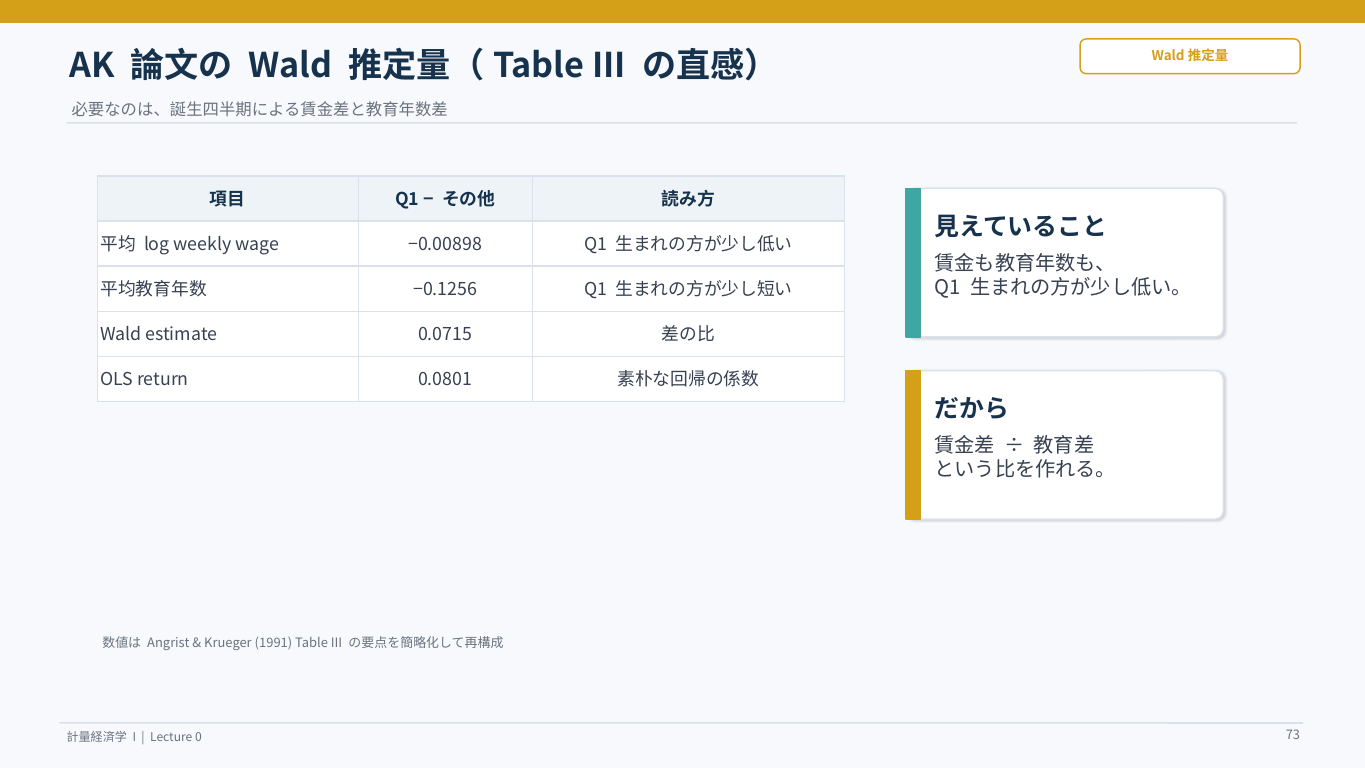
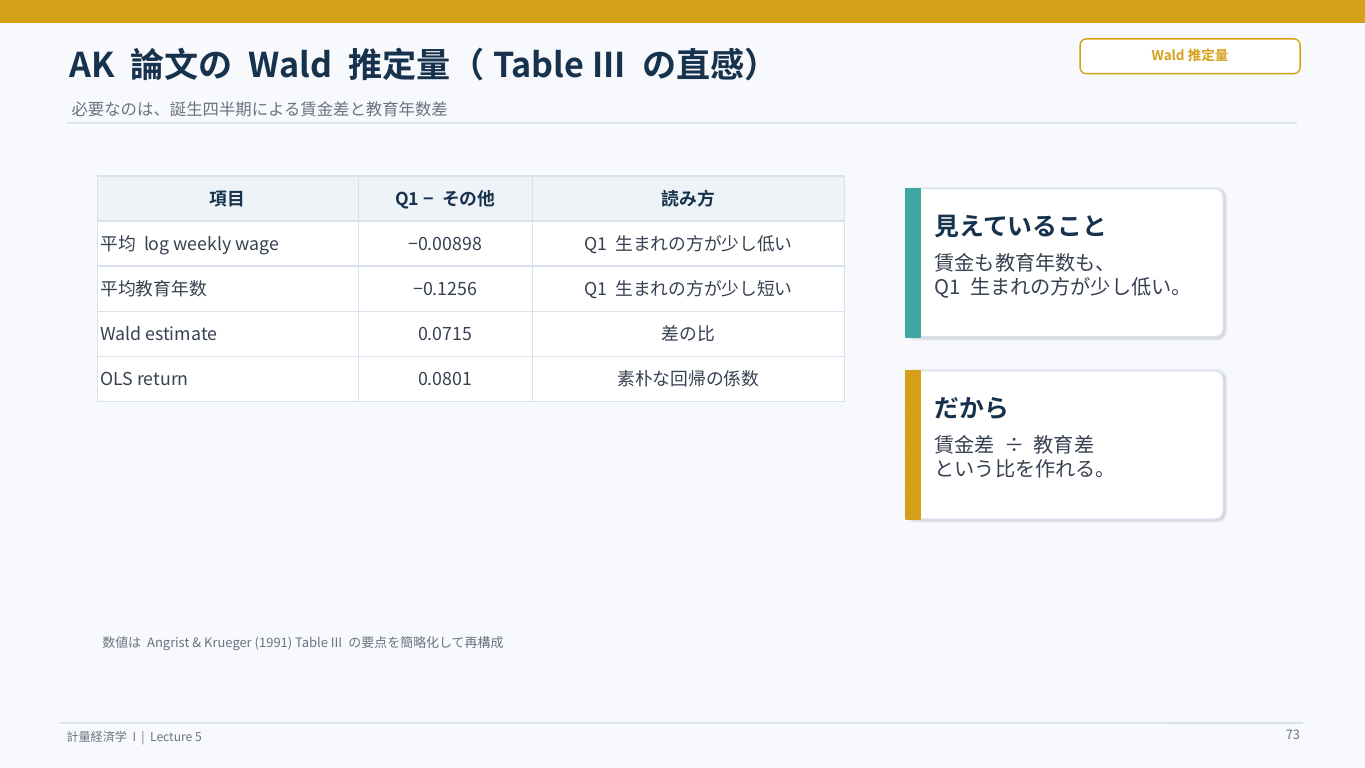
0: 0 -> 5
